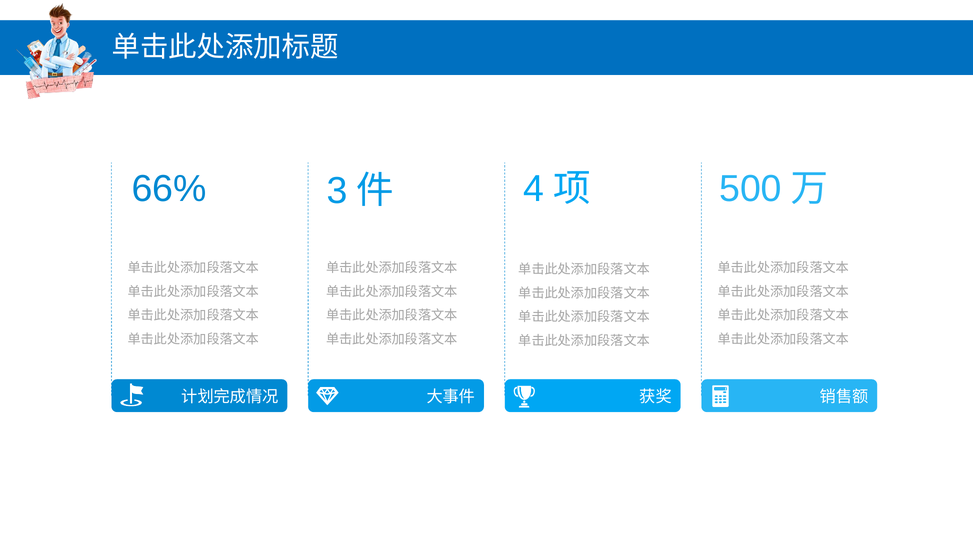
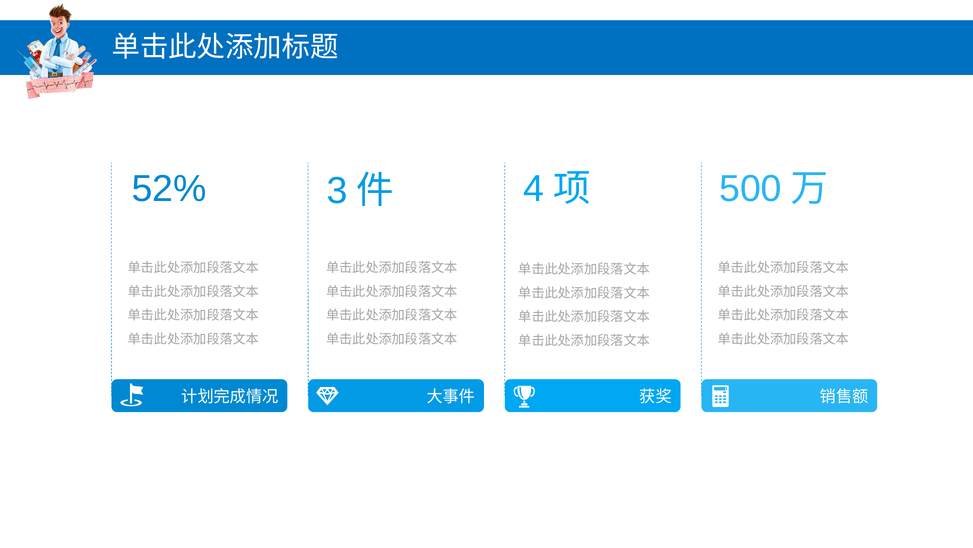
66%: 66% -> 52%
